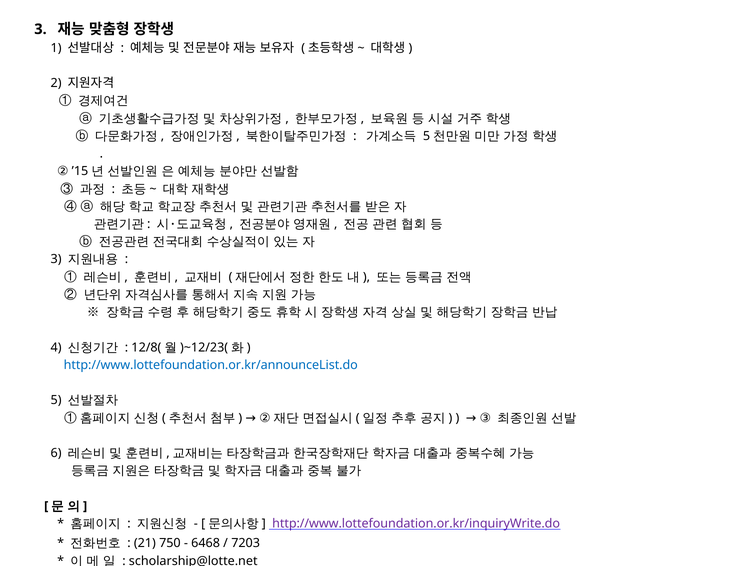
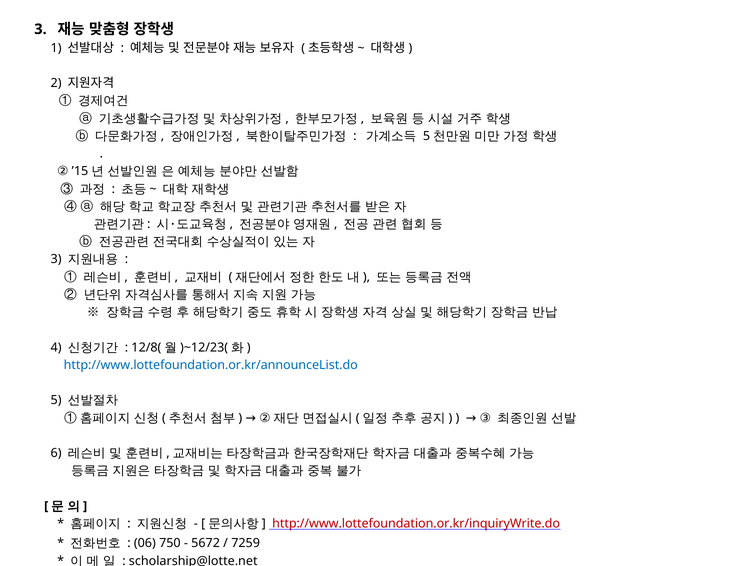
http://www.lottefoundation.or.kr/inquiryWrite.do colour: purple -> red
21: 21 -> 06
6468: 6468 -> 5672
7203: 7203 -> 7259
